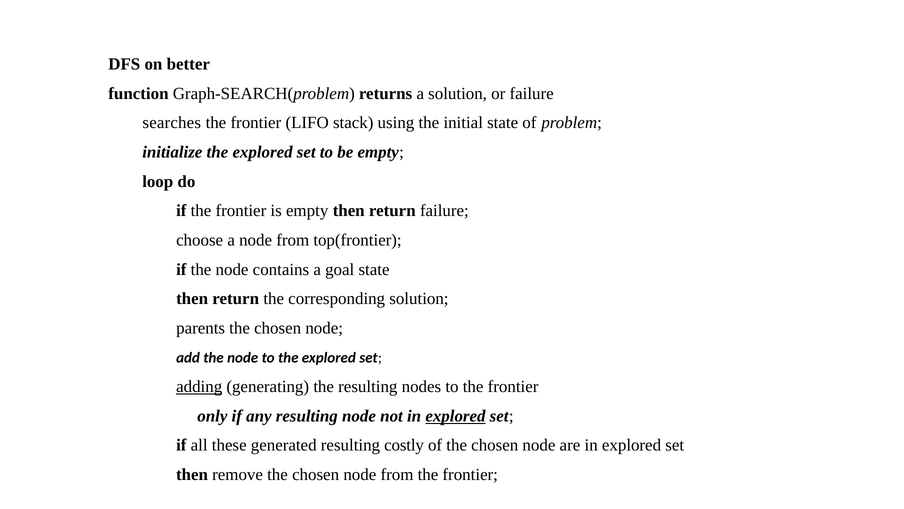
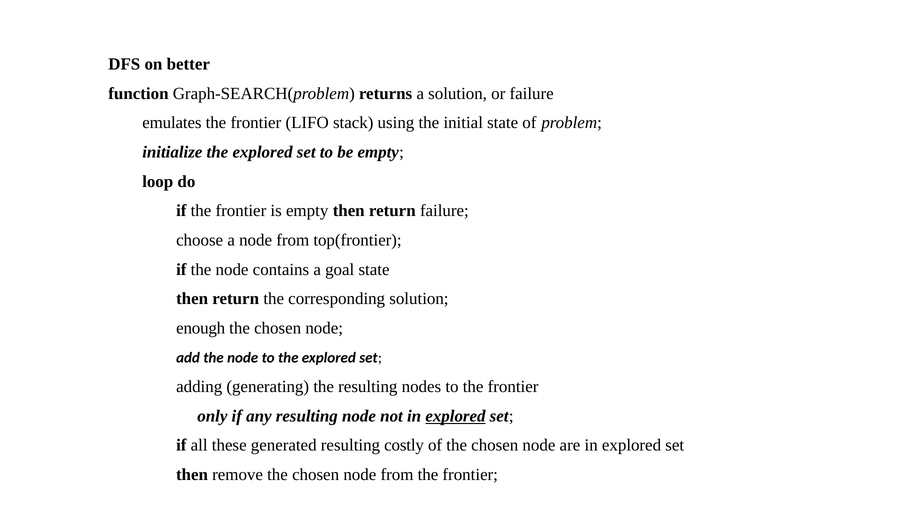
searches: searches -> emulates
parents: parents -> enough
adding underline: present -> none
